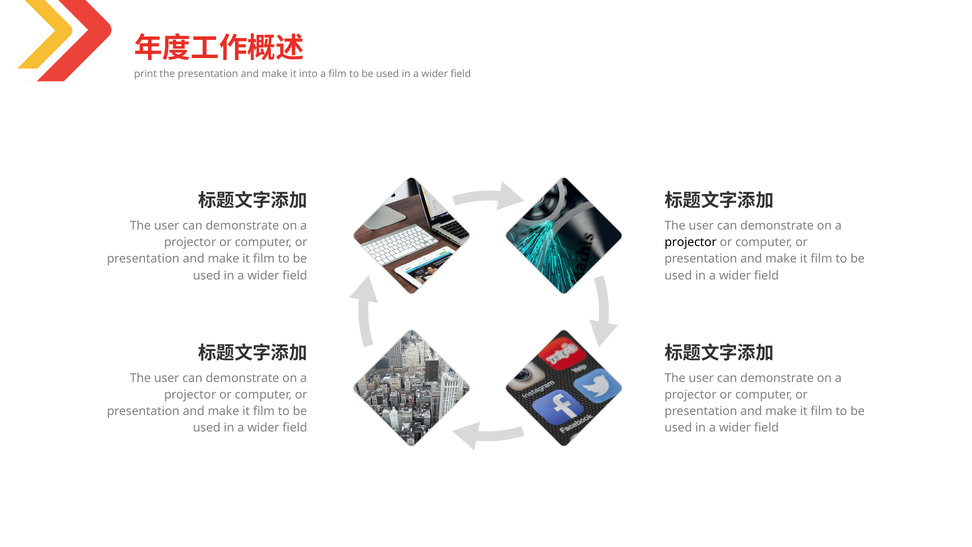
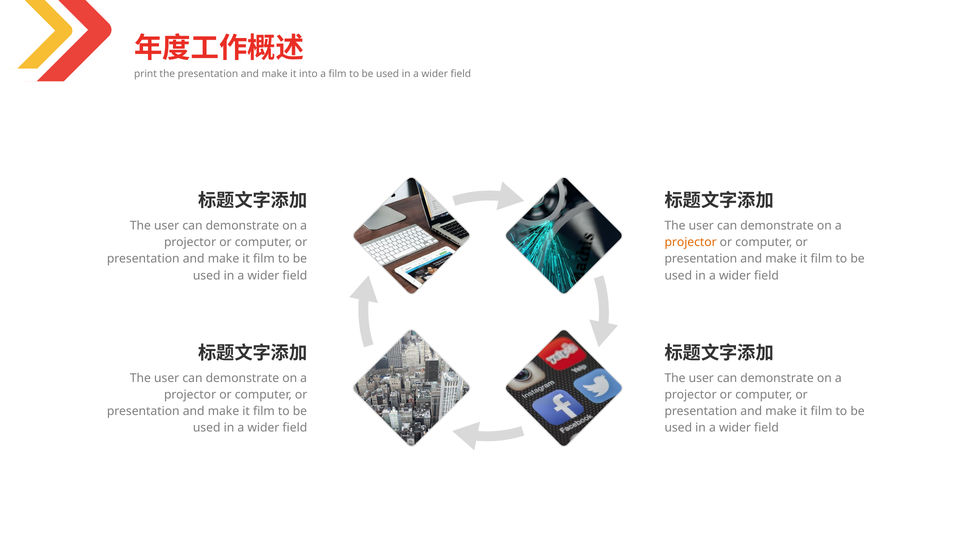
projector at (691, 242) colour: black -> orange
